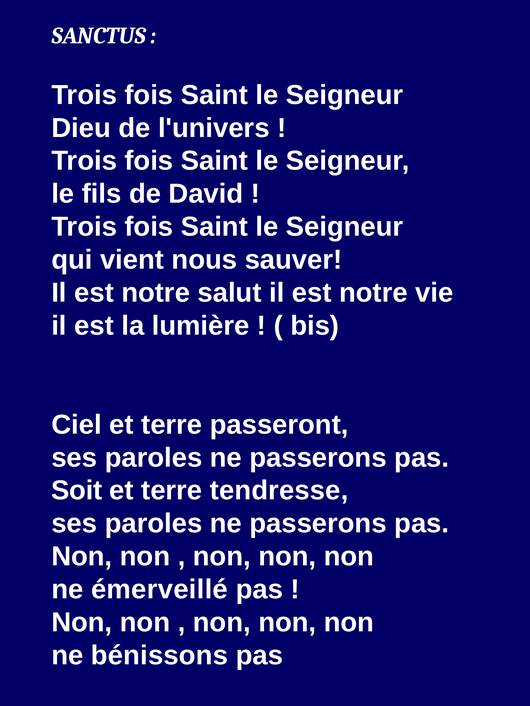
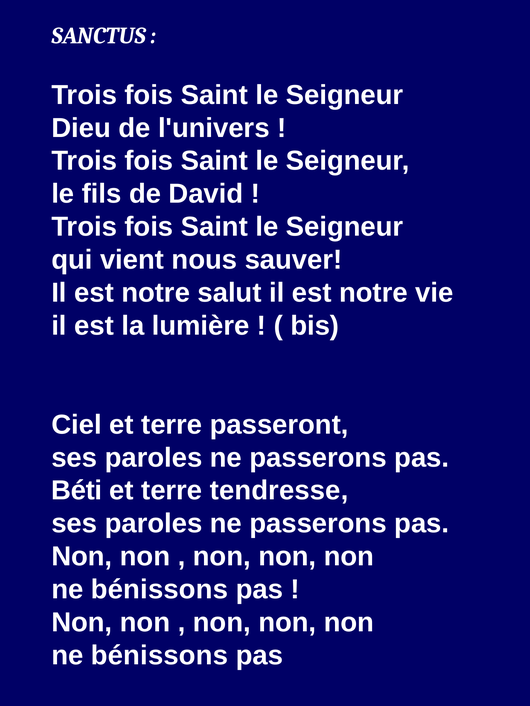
Soit: Soit -> Béti
émerveillé at (159, 590): émerveillé -> bénissons
